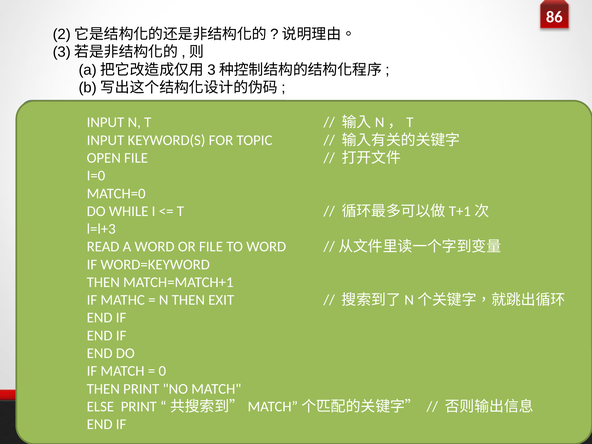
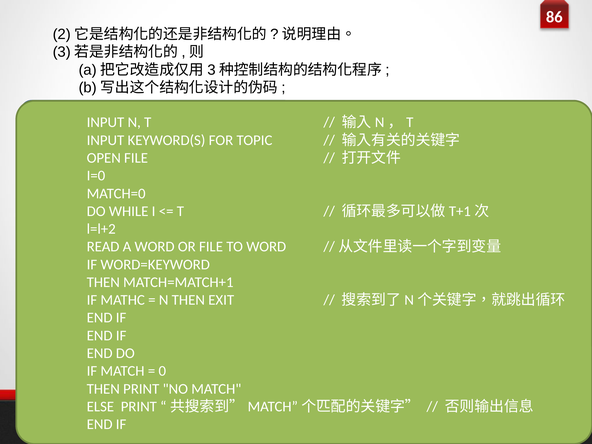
l=l+3: l=l+3 -> l=l+2
